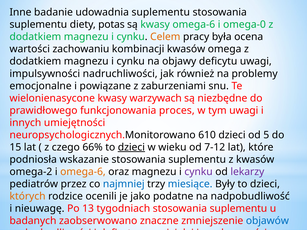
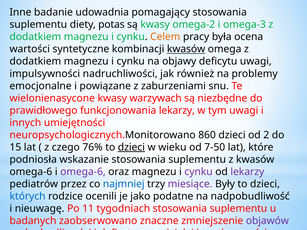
udowadnia suplementu: suplementu -> pomagający
kwasy omega-6: omega-6 -> omega-2
omega-0: omega-0 -> omega-3
zachowaniu: zachowaniu -> syntetyczne
kwasów at (186, 49) underline: none -> present
funkcjonowania proces: proces -> lekarzy
610: 610 -> 860
5: 5 -> 2
66%: 66% -> 76%
7-12: 7-12 -> 7-50
omega-2 at (31, 172): omega-2 -> omega-6
omega-6 at (83, 172) colour: orange -> purple
miesiące colour: blue -> purple
których colour: orange -> blue
13: 13 -> 11
objawów colour: blue -> purple
